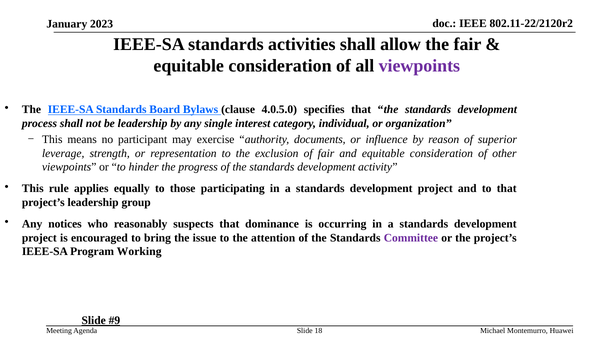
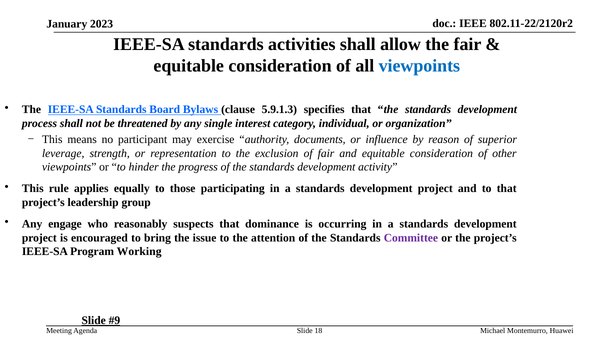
viewpoints at (419, 66) colour: purple -> blue
4.0.5.0: 4.0.5.0 -> 5.9.1.3
be leadership: leadership -> threatened
notices: notices -> engage
